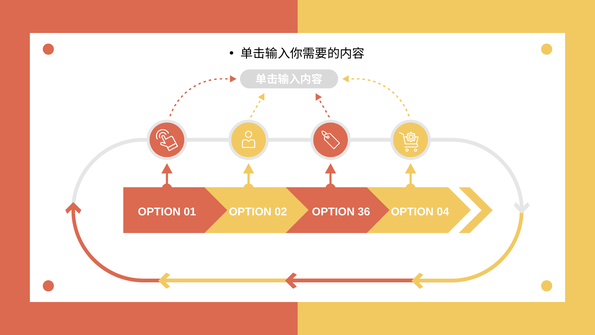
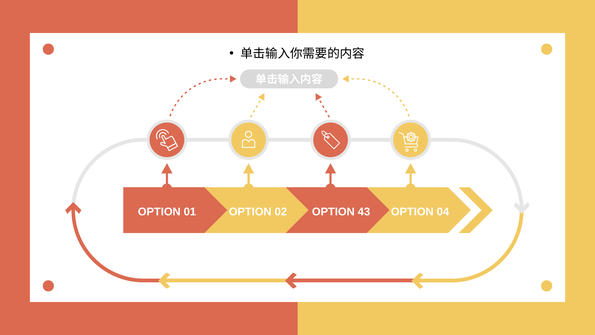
36: 36 -> 43
